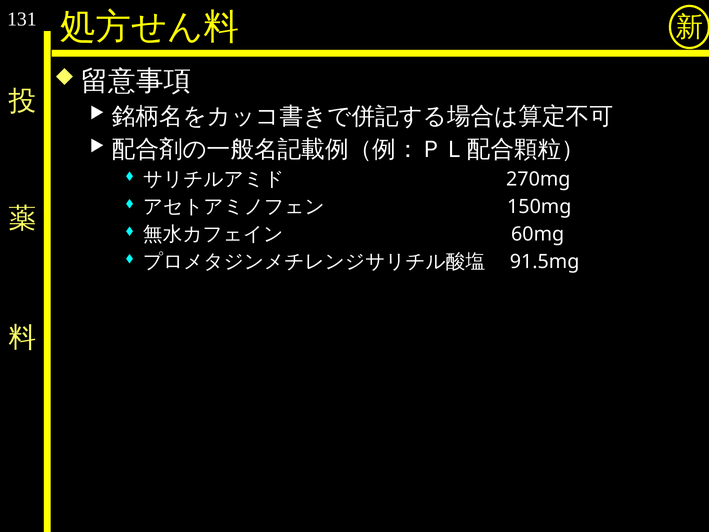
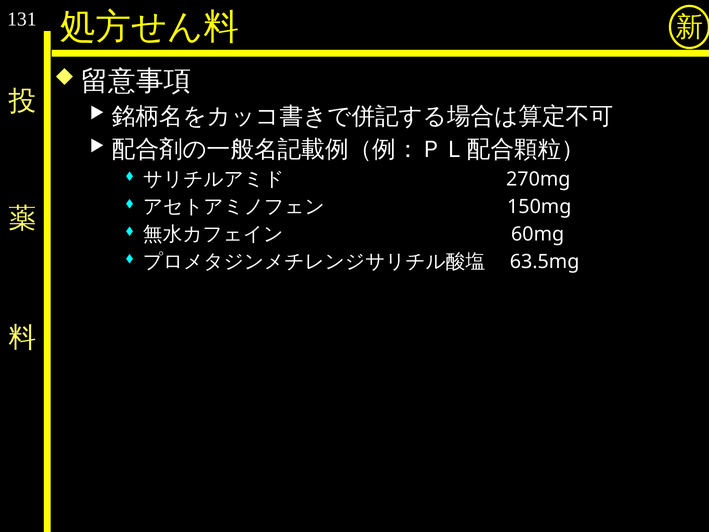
91.5mg: 91.5mg -> 63.5mg
